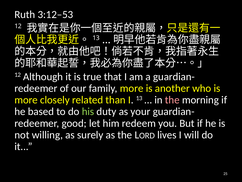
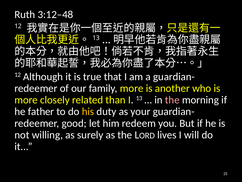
3:12–53: 3:12–53 -> 3:12–48
based: based -> father
his colour: light green -> yellow
